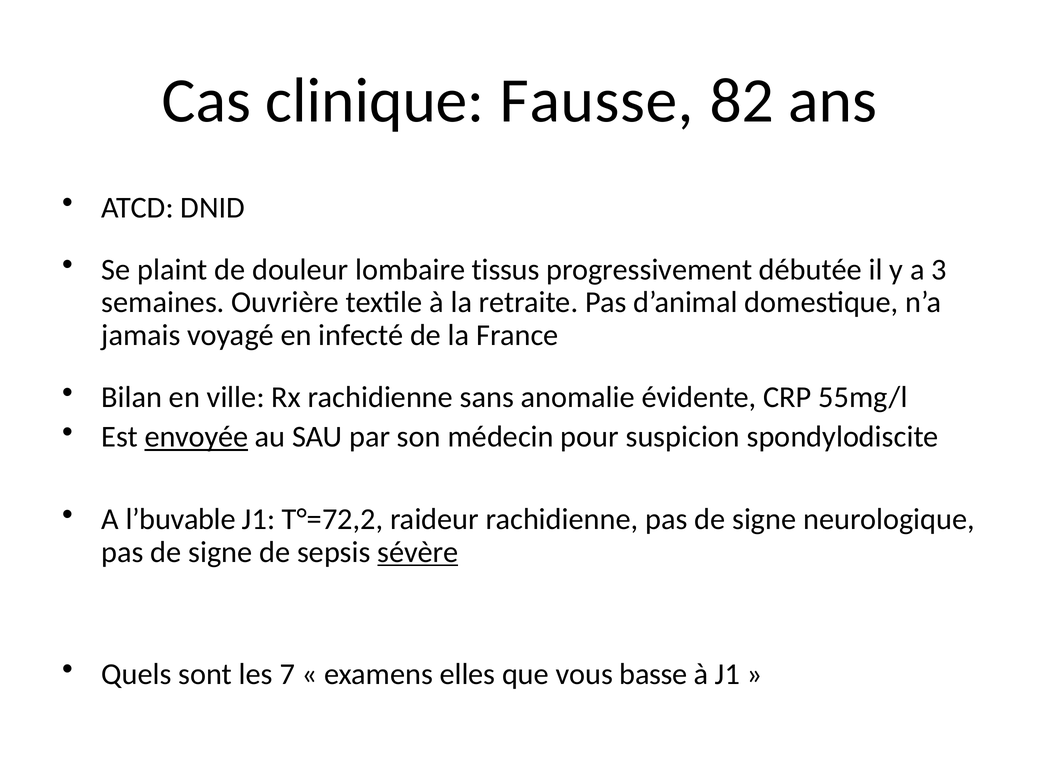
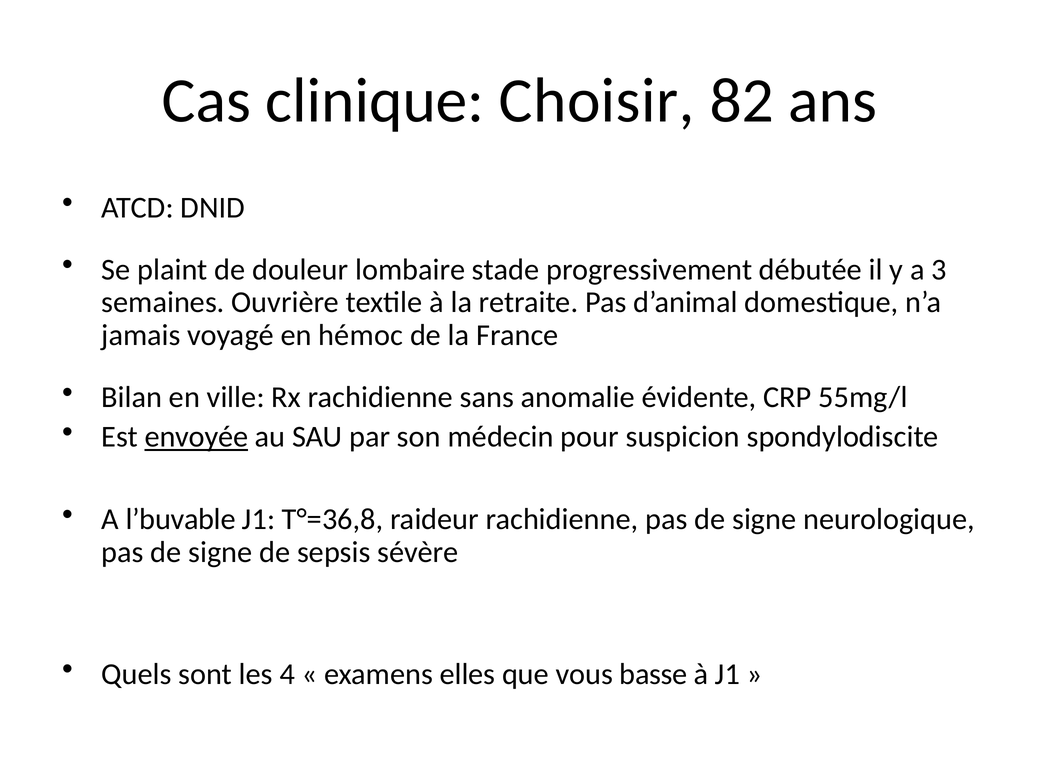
Fausse: Fausse -> Choisir
tissus: tissus -> stade
infecté: infecté -> hémoc
T°=72,2: T°=72,2 -> T°=36,8
sévère underline: present -> none
7: 7 -> 4
